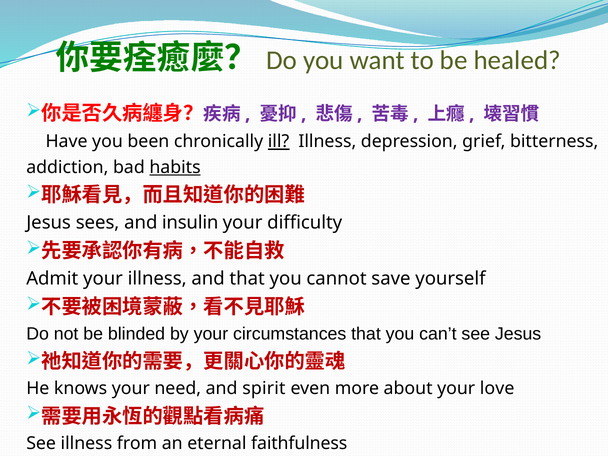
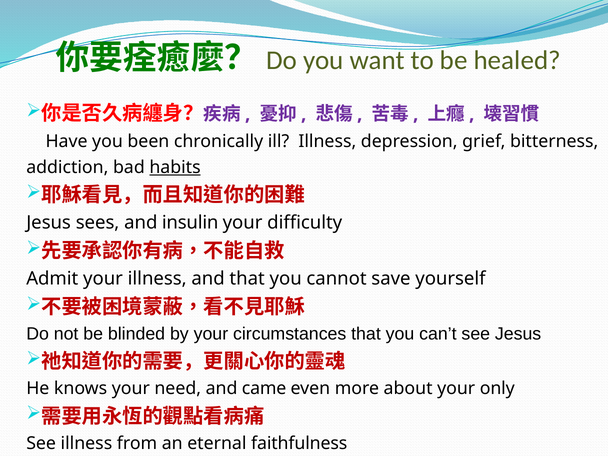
ill underline: present -> none
spirit: spirit -> came
love: love -> only
